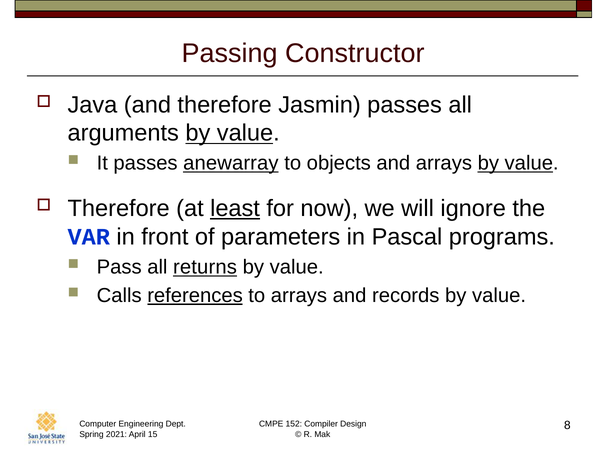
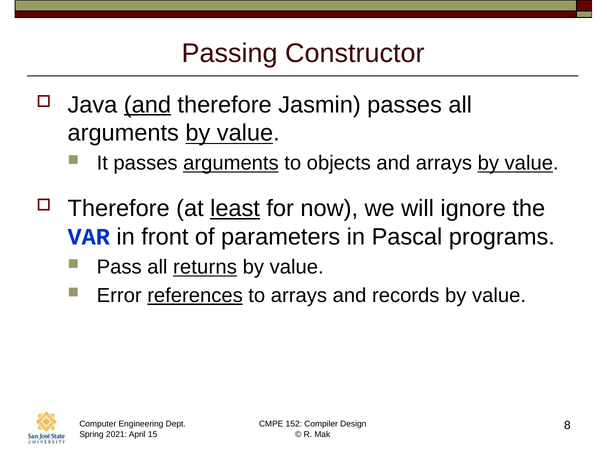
and at (147, 105) underline: none -> present
passes anewarray: anewarray -> arguments
Calls: Calls -> Error
